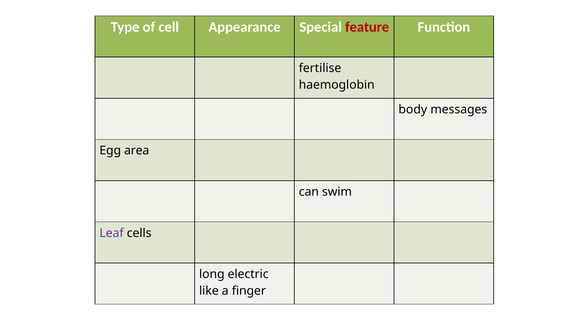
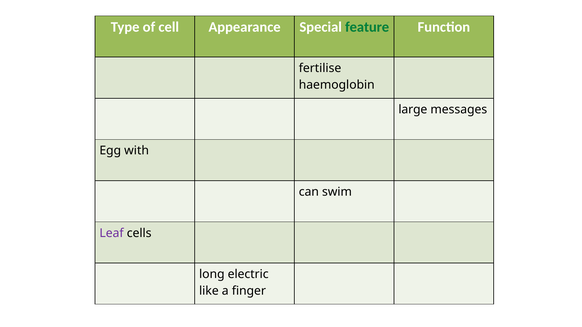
feature colour: red -> green
body: body -> large
area: area -> with
